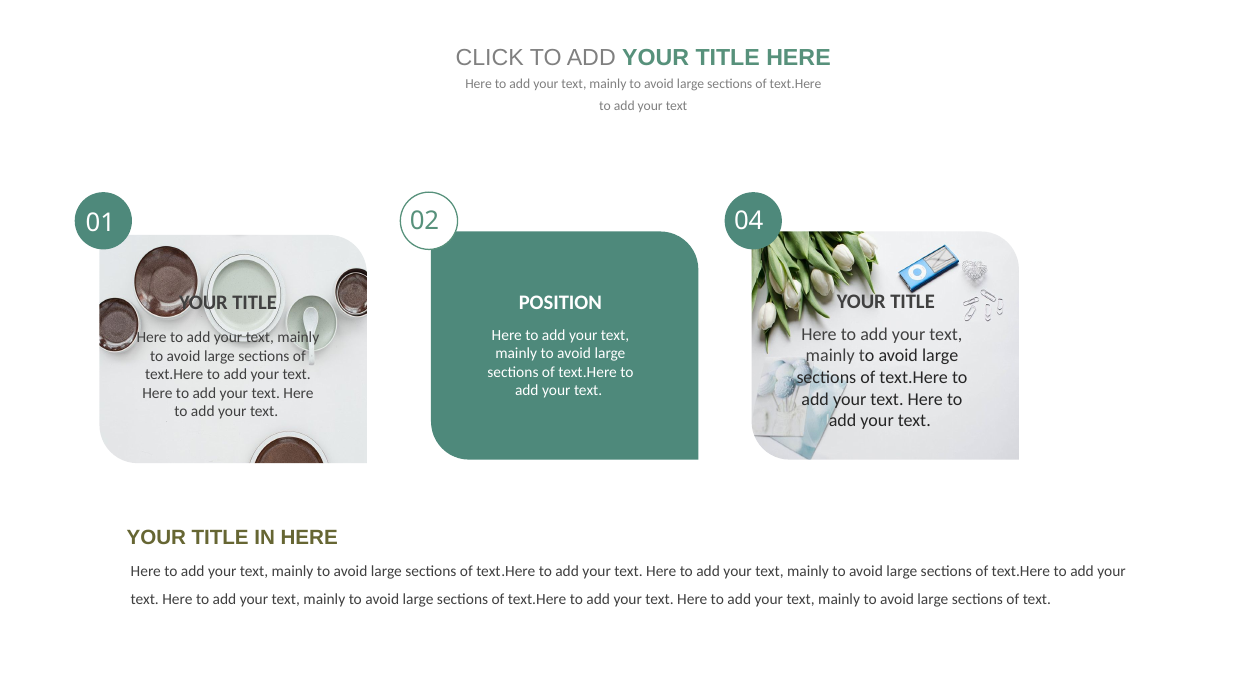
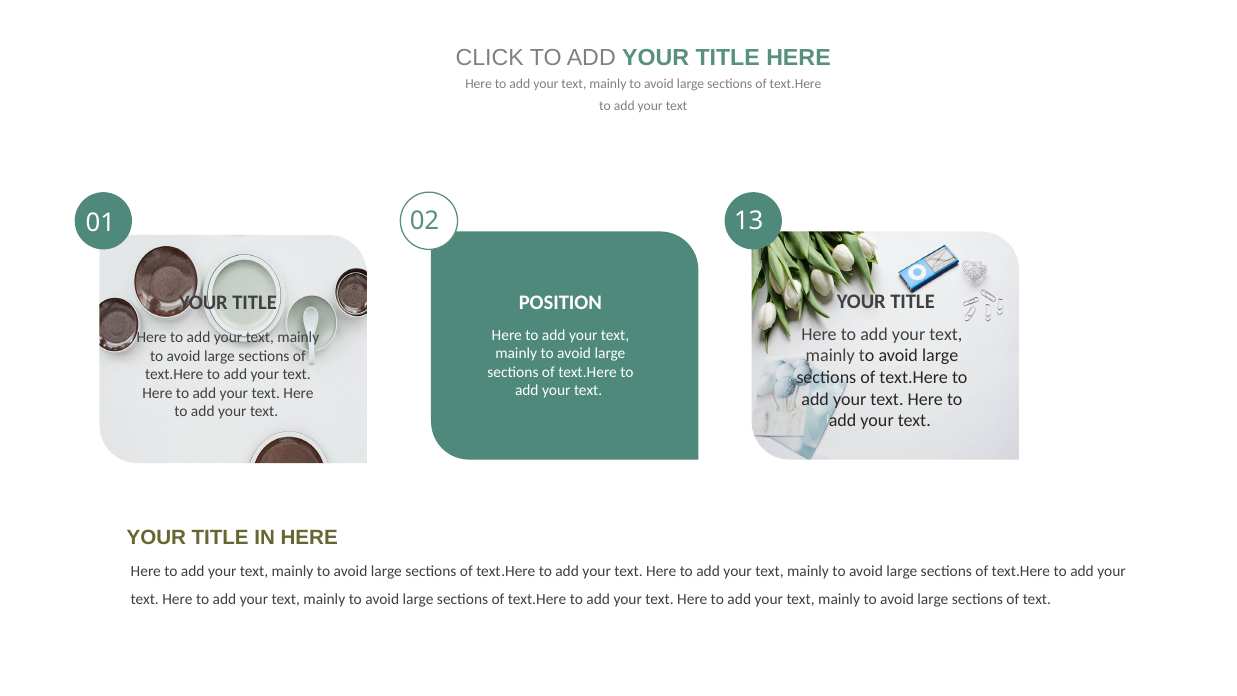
04: 04 -> 13
